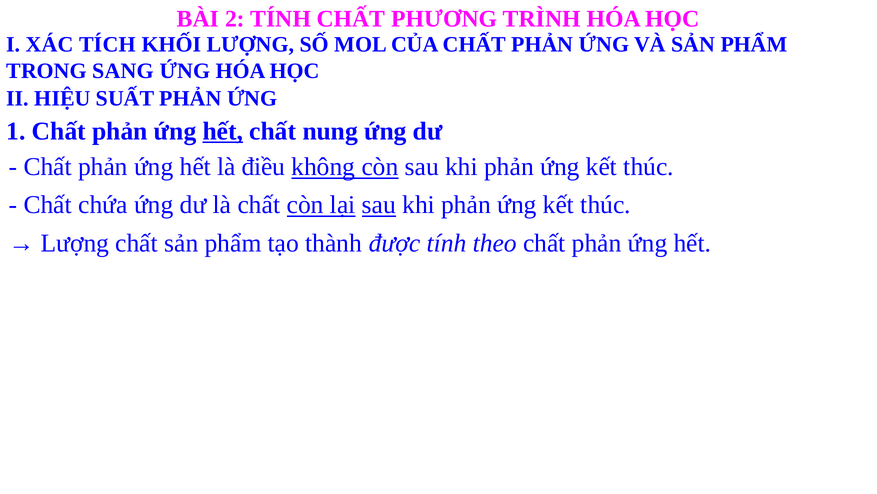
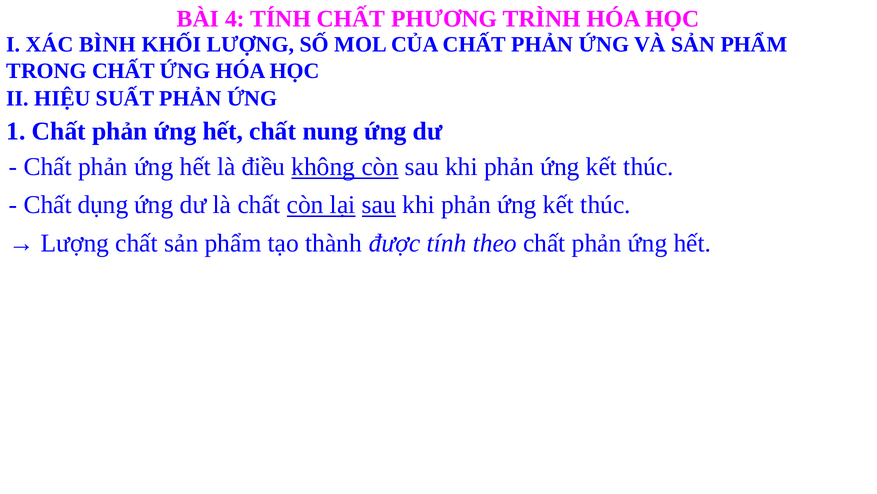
2: 2 -> 4
TÍCH: TÍCH -> BÌNH
TRONG SANG: SANG -> CHẤT
hết at (223, 131) underline: present -> none
chứa: chứa -> dụng
